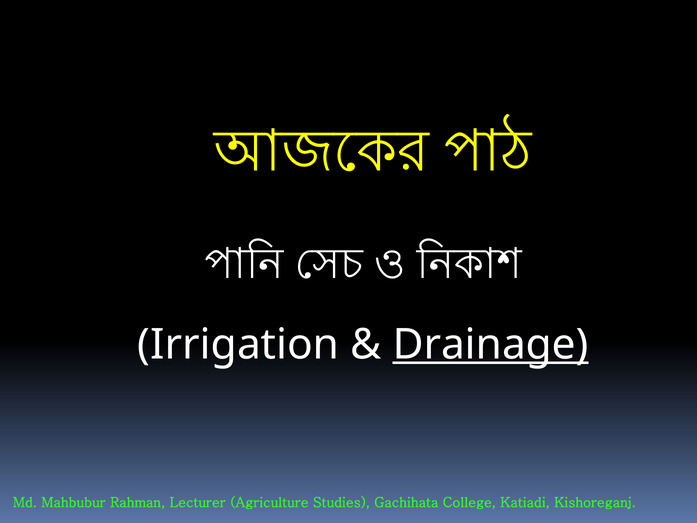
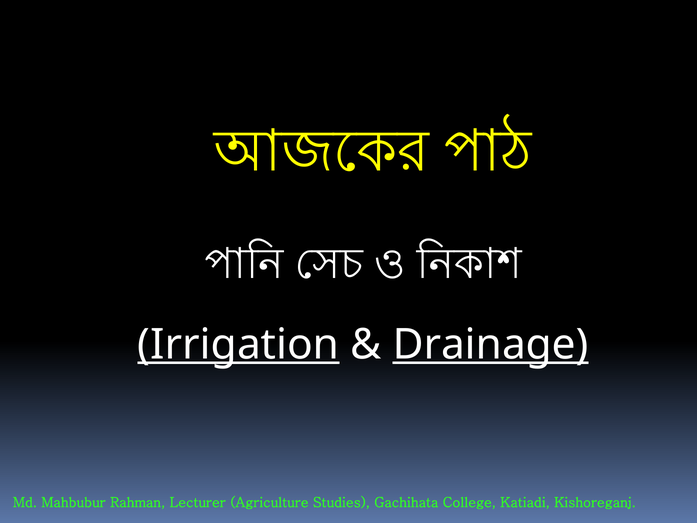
Irrigation underline: none -> present
